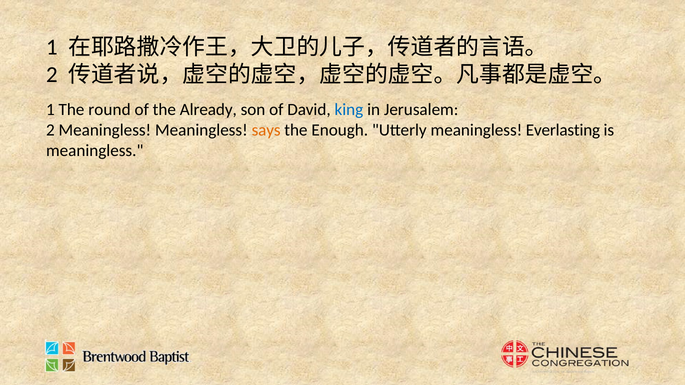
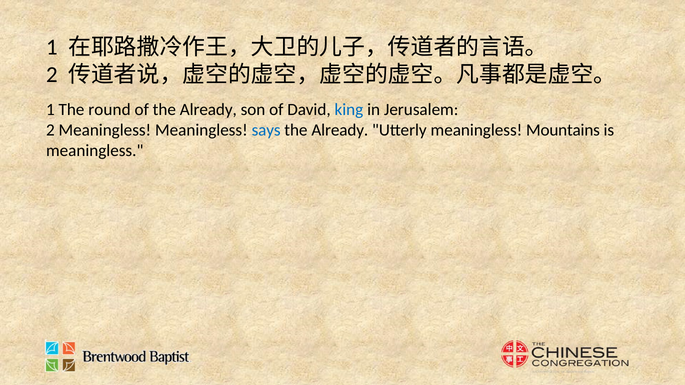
says colour: orange -> blue
Enough at (340, 130): Enough -> Already
Everlasting: Everlasting -> Mountains
